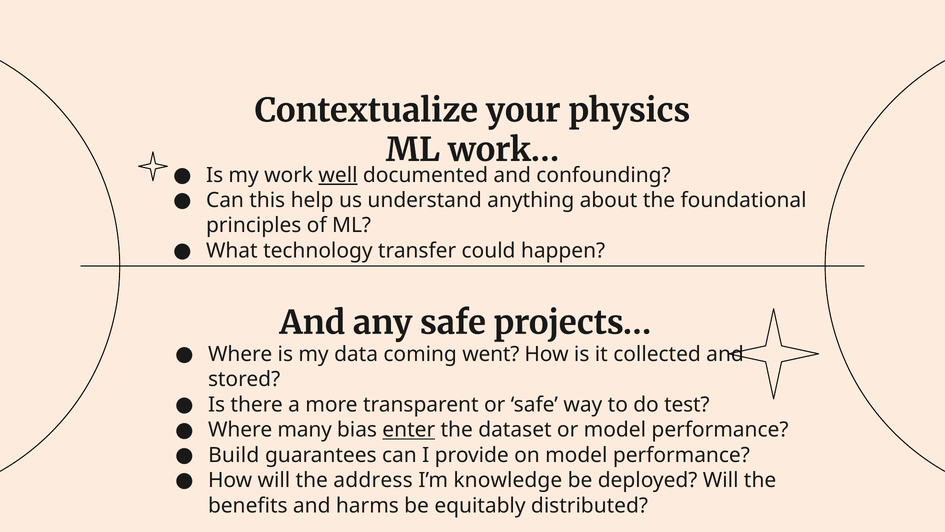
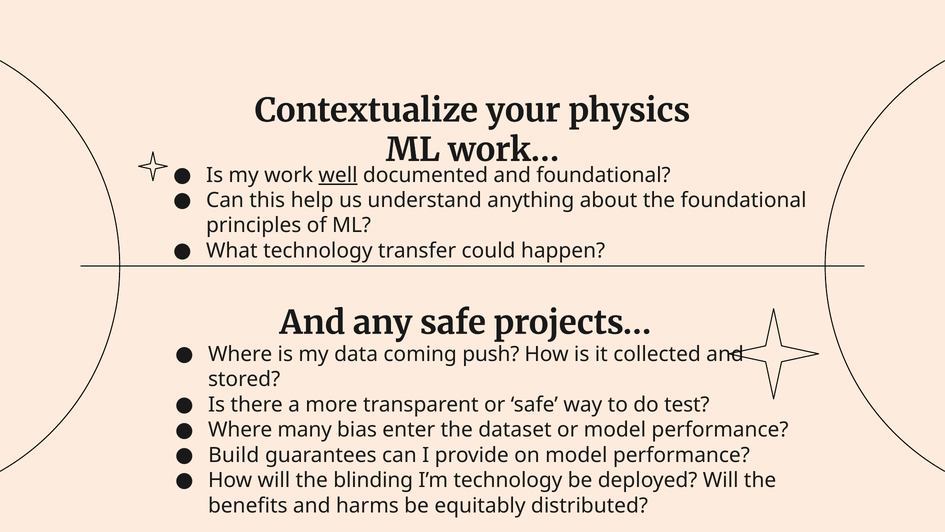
confounding at (604, 175): confounding -> foundational
went: went -> push
enter underline: present -> none
address: address -> blinding
I’m knowledge: knowledge -> technology
